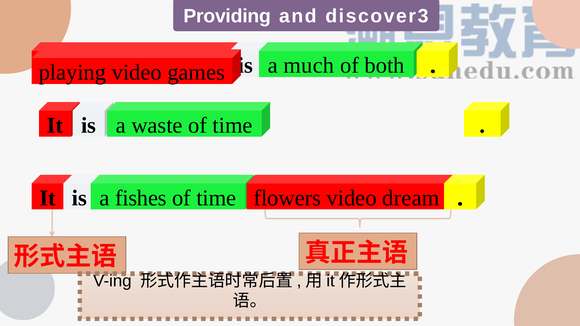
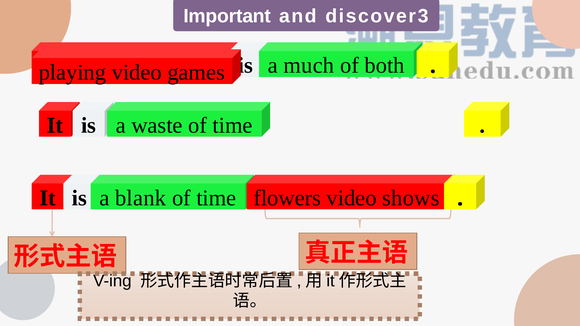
Providing: Providing -> Important
fishes: fishes -> blank
dream: dream -> shows
